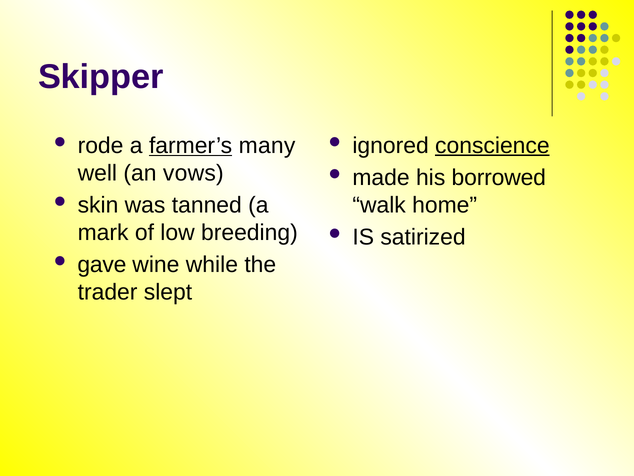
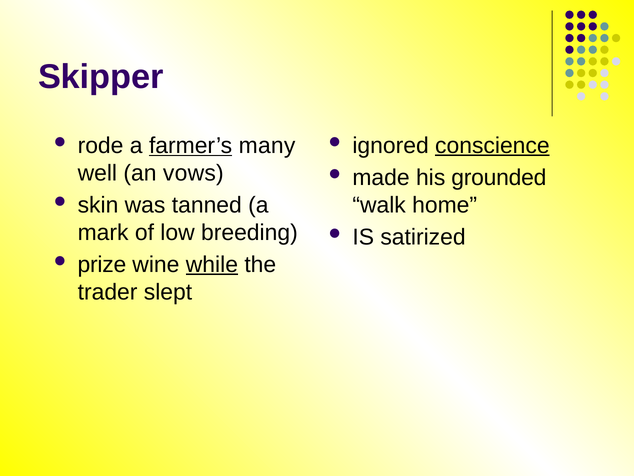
borrowed: borrowed -> grounded
gave: gave -> prize
while underline: none -> present
